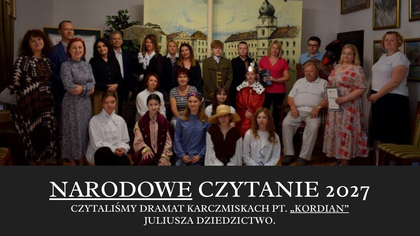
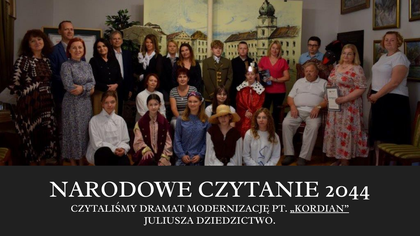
NARODOWE underline: present -> none
2027: 2027 -> 2044
KARCZMISKACH: KARCZMISKACH -> MODERNIZACJĘ
